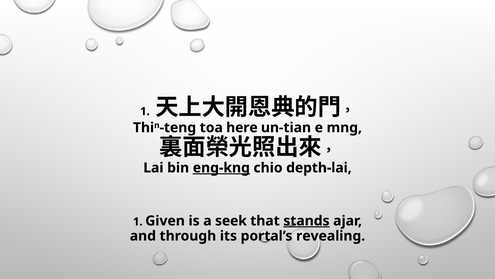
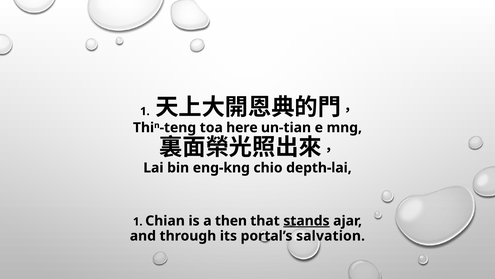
eng-kng underline: present -> none
Given: Given -> Chian
seek: seek -> then
revealing: revealing -> salvation
